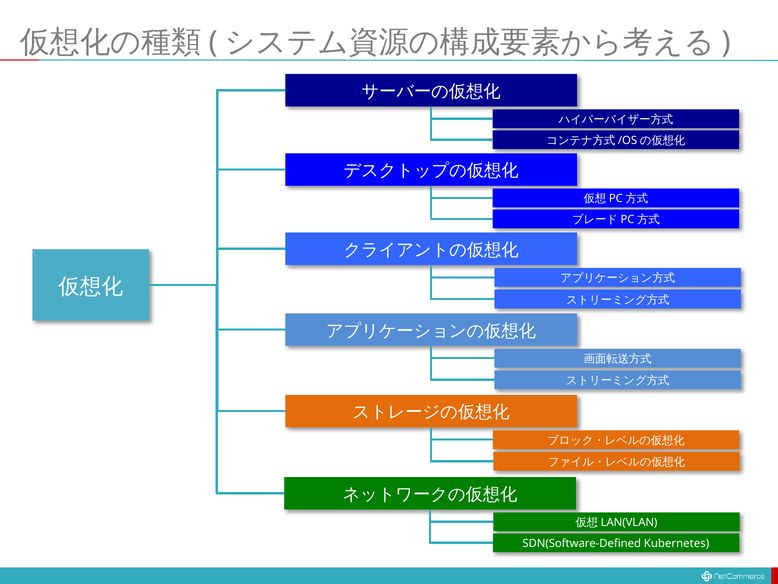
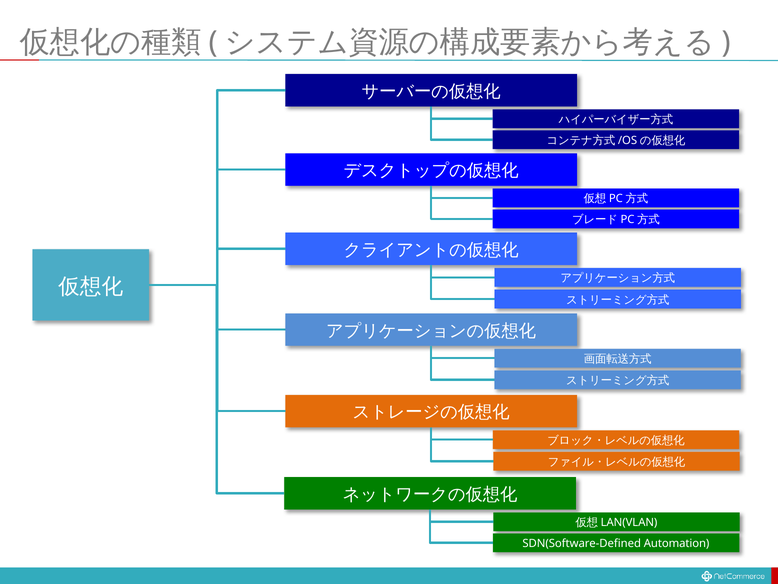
Kubernetes: Kubernetes -> Automation
